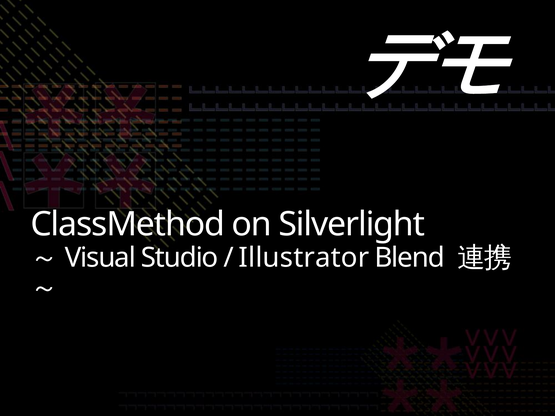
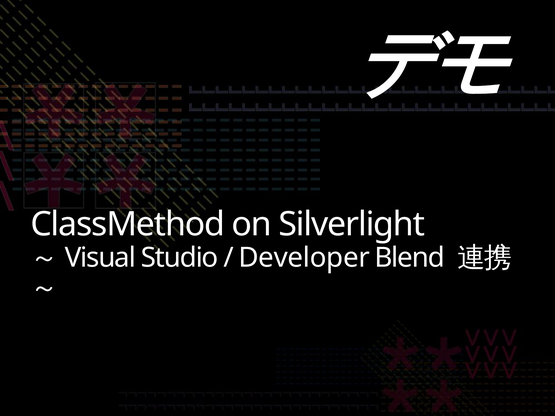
Illustrator: Illustrator -> Developer
